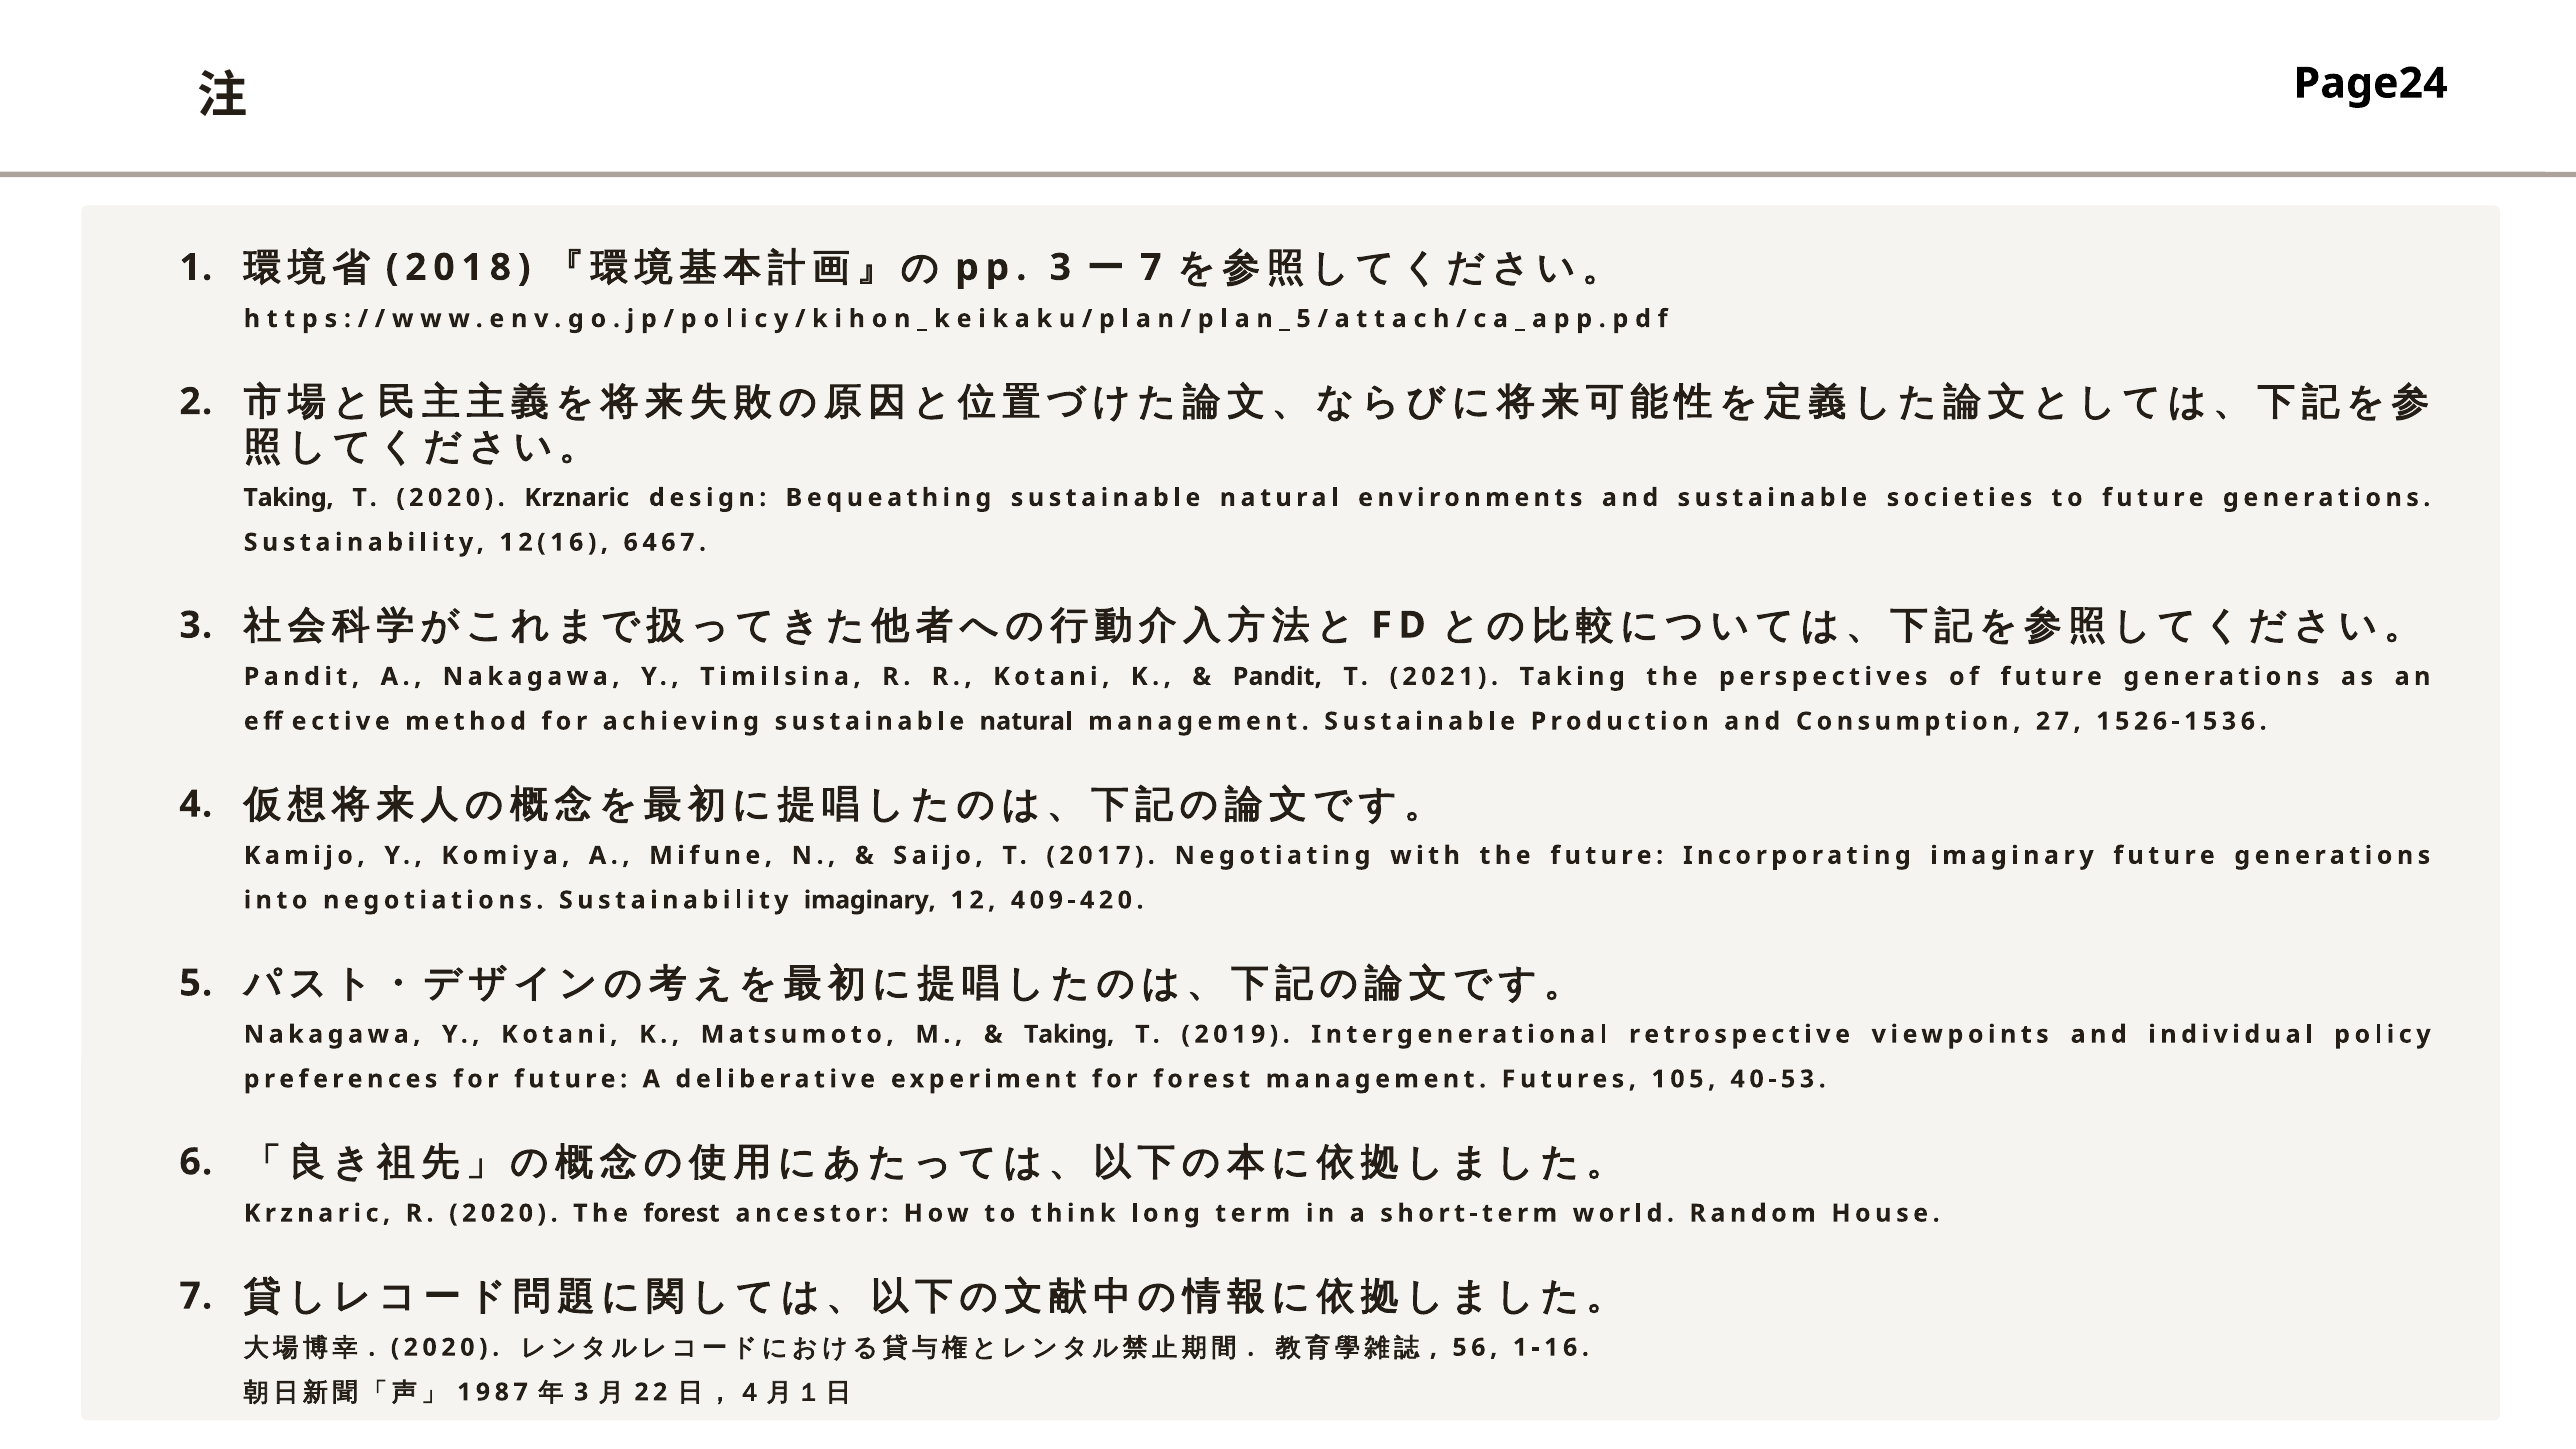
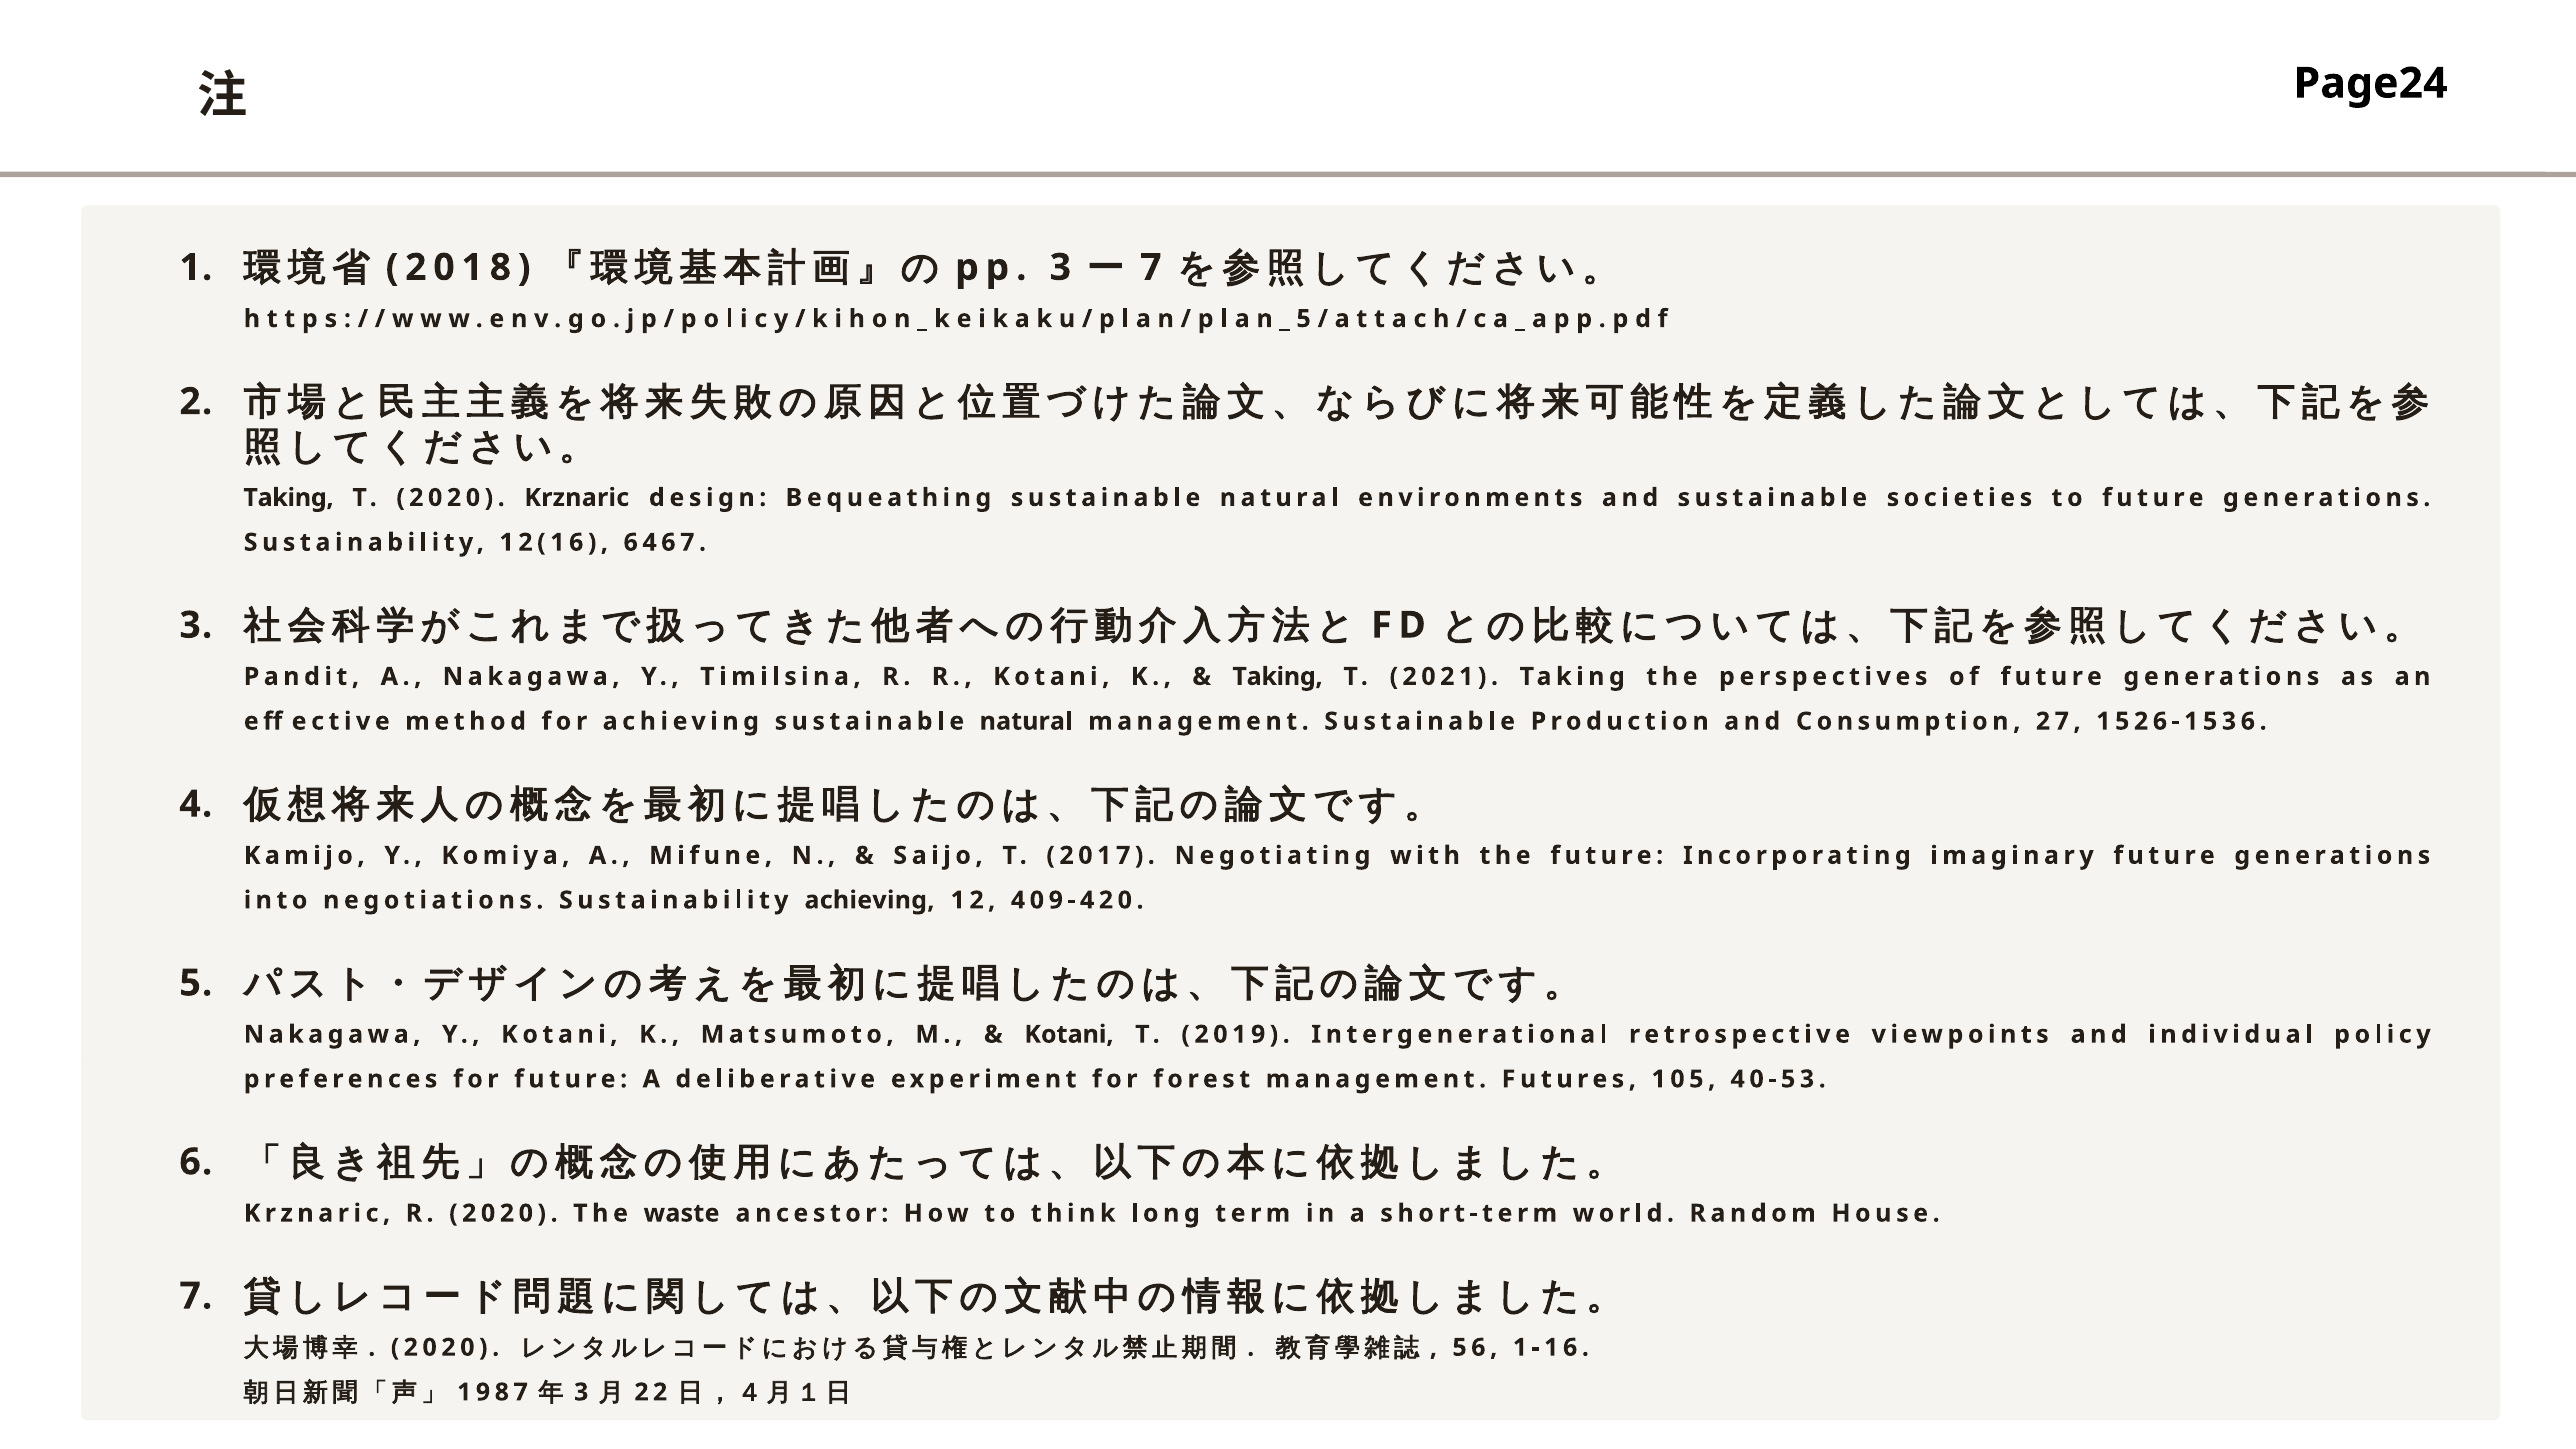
Pandit at (1277, 677): Pandit -> Taking
Sustainability imaginary: imaginary -> achieving
Taking at (1069, 1034): Taking -> Kotani
The forest: forest -> waste
